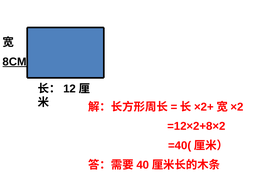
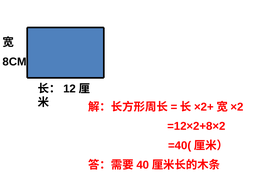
8CM underline: present -> none
